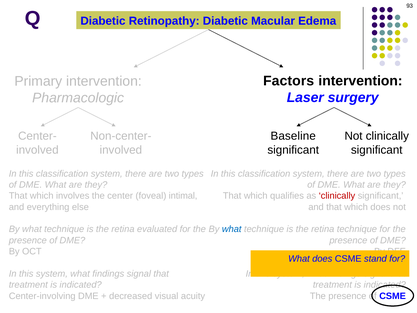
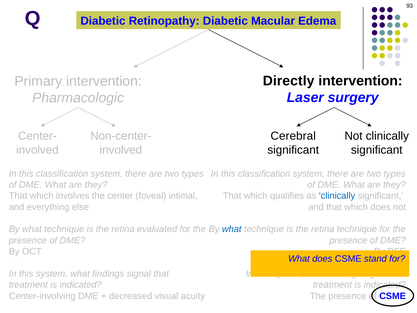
Factors: Factors -> Directly
Baseline: Baseline -> Cerebral
clinically at (337, 196) colour: red -> blue
